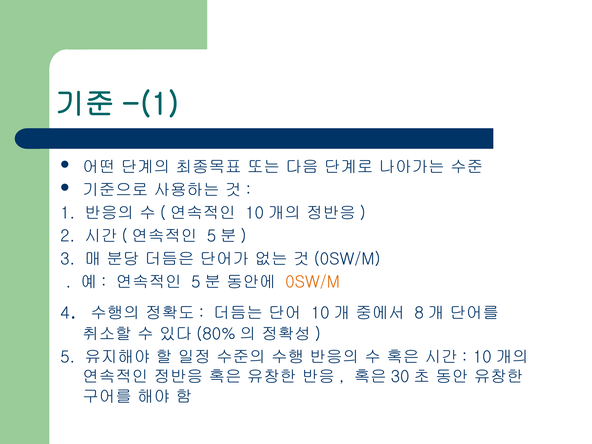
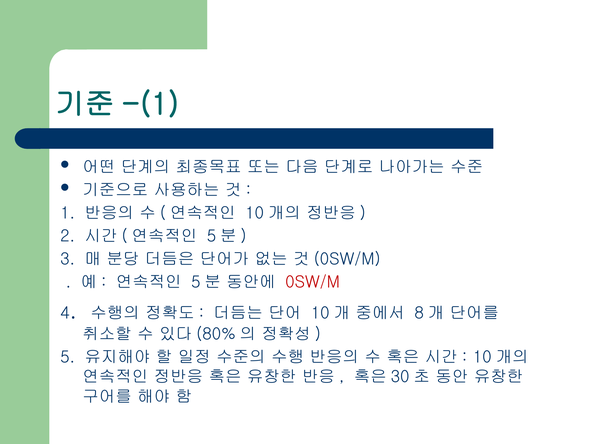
0SW/M colour: orange -> red
